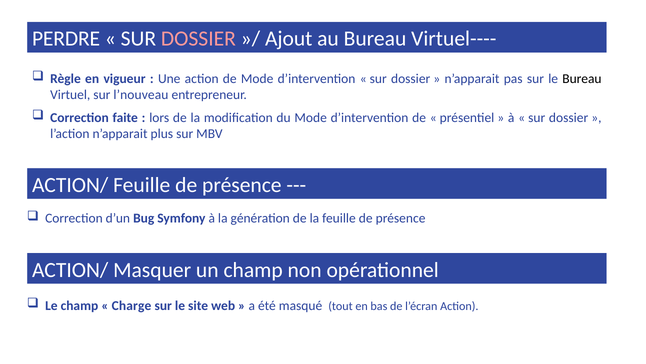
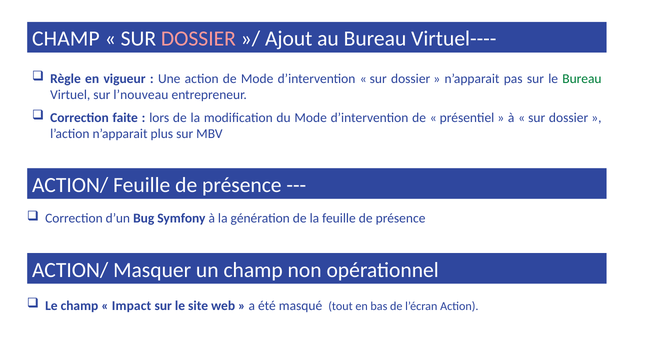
PERDRE at (66, 39): PERDRE -> CHAMP
Bureau at (582, 78) colour: black -> green
Charge: Charge -> Impact
